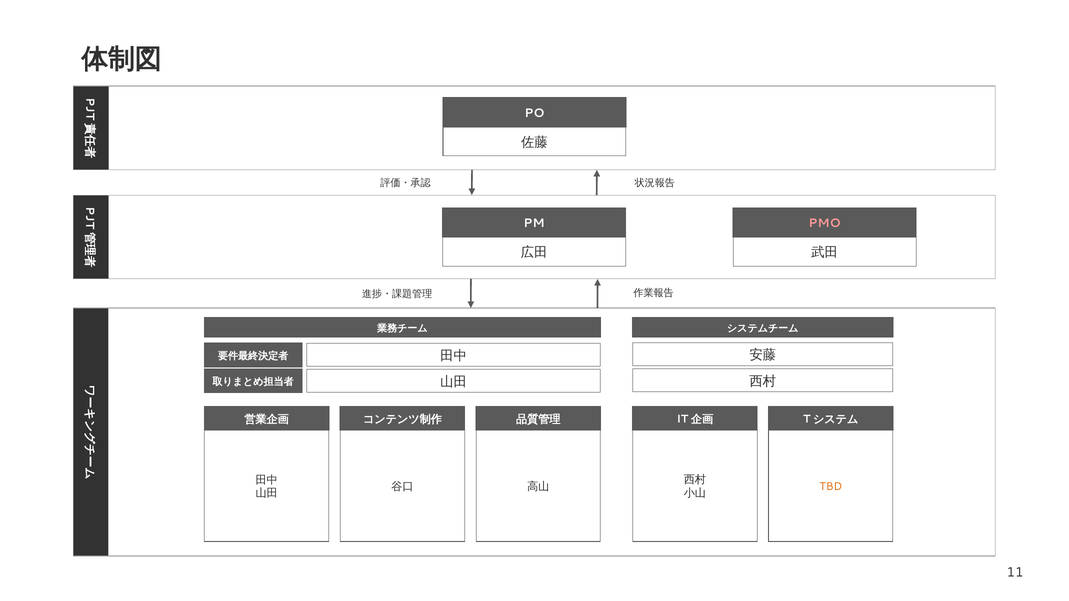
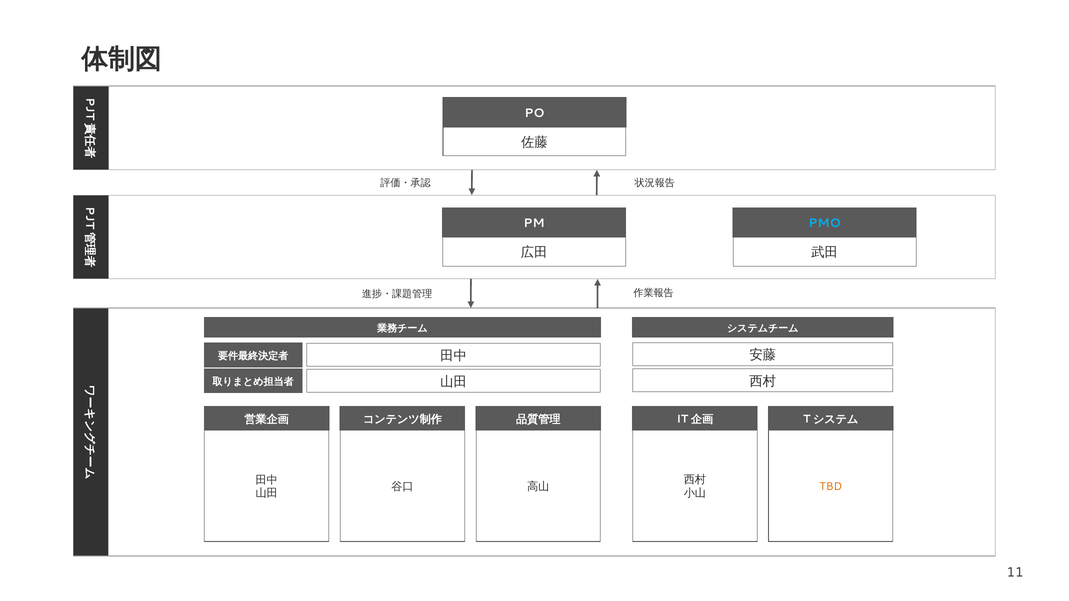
PMO colour: pink -> light blue
